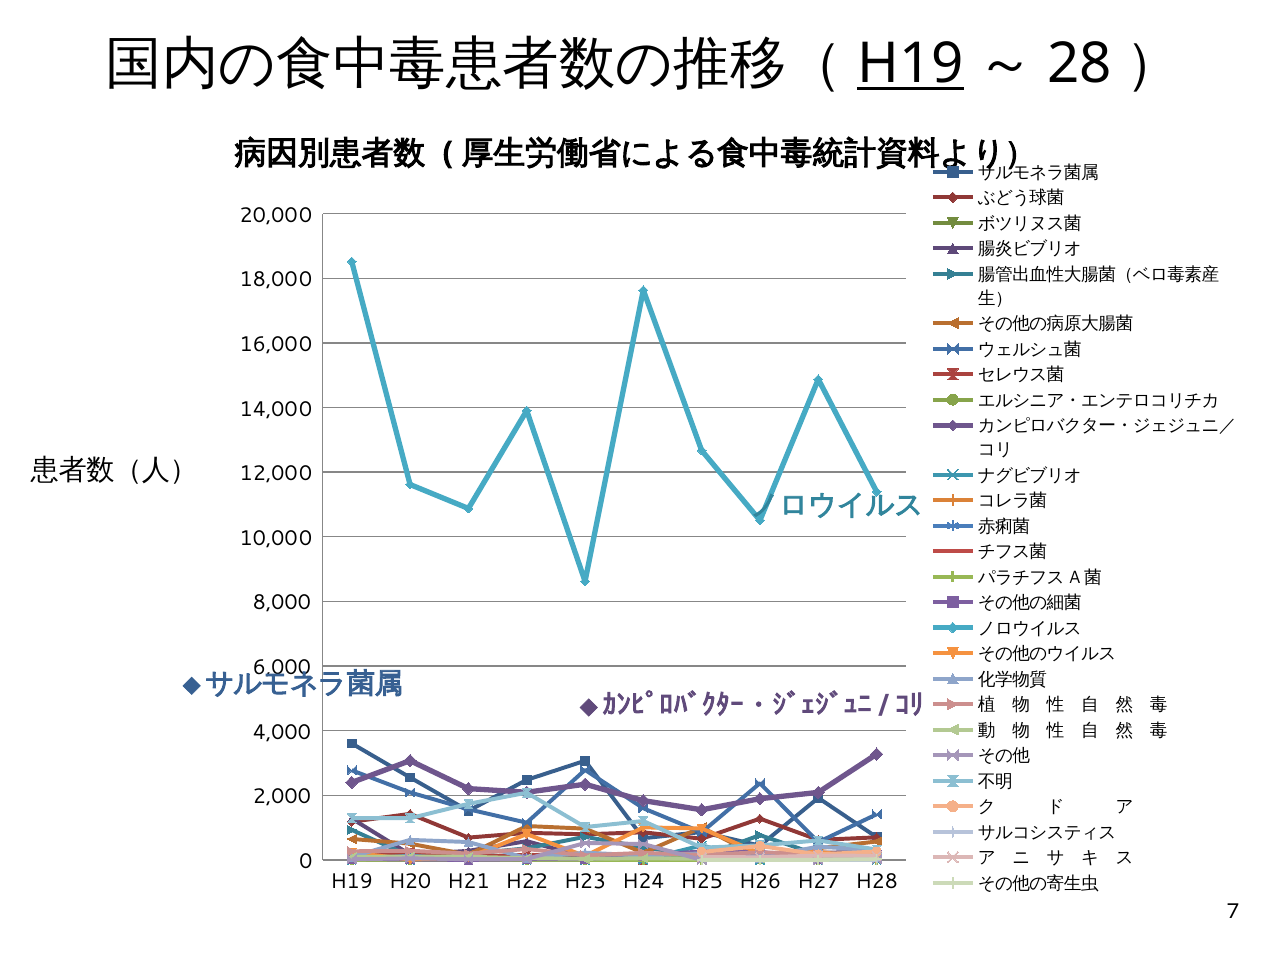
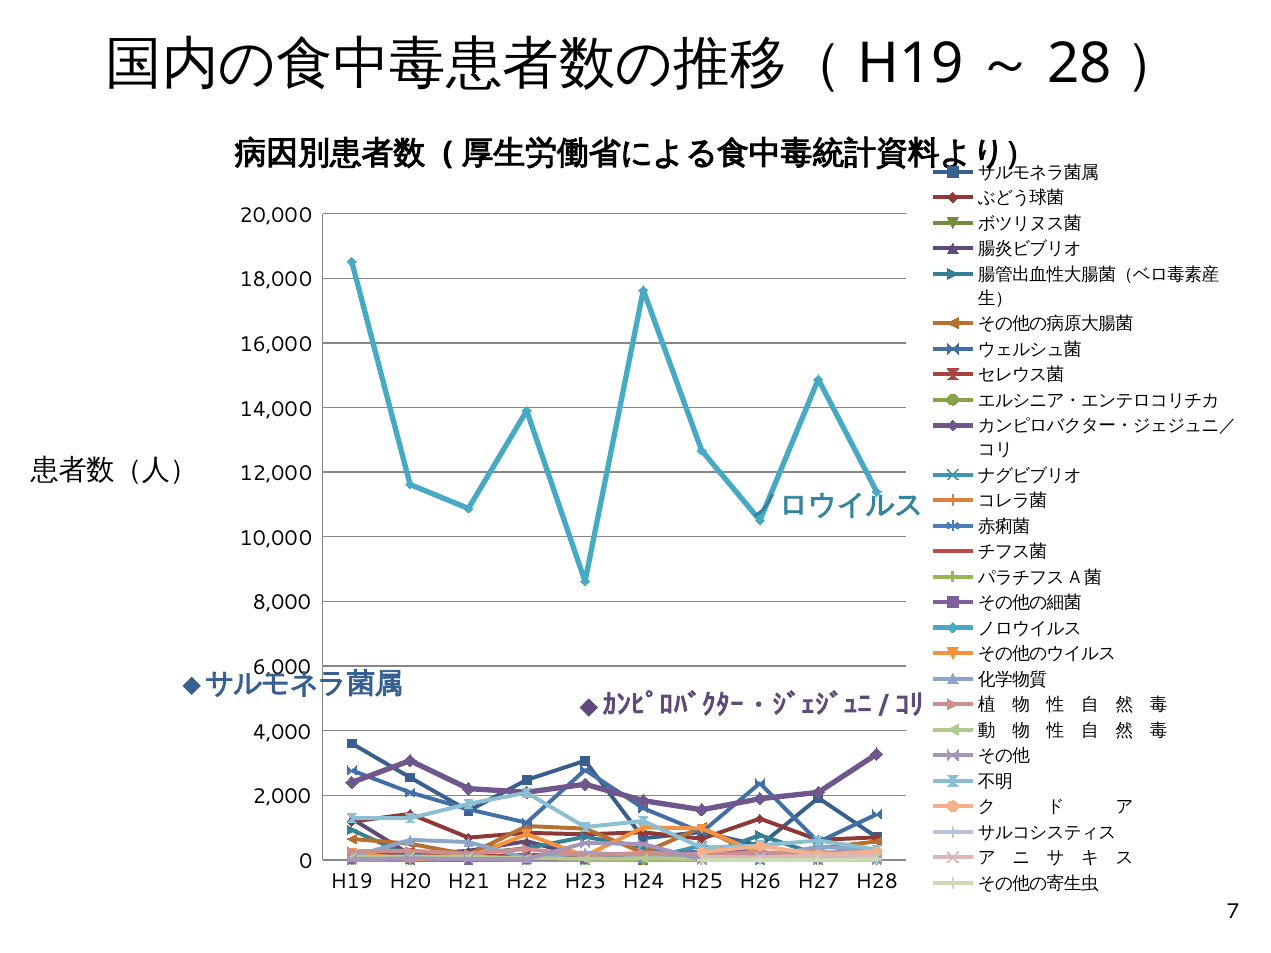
H19 at (911, 64) underline: present -> none
